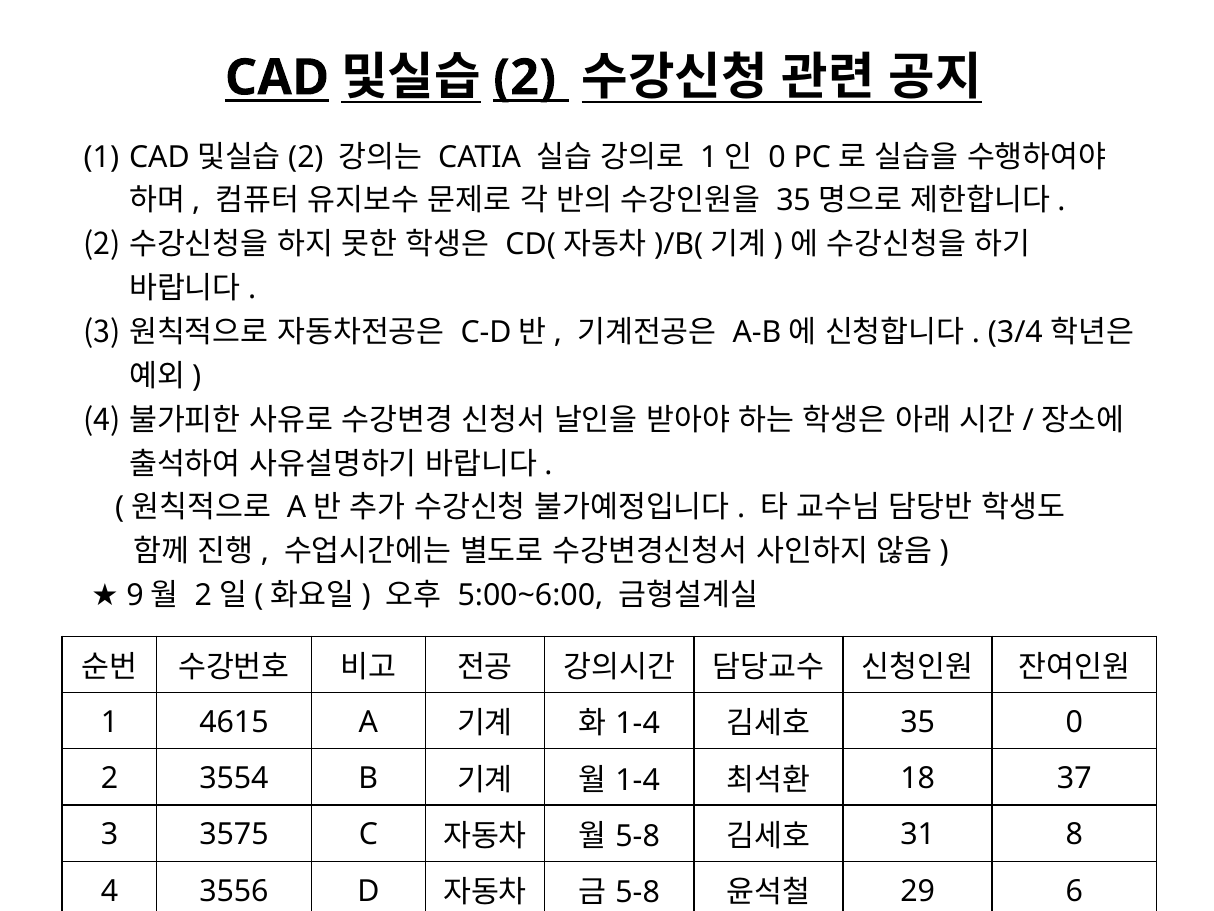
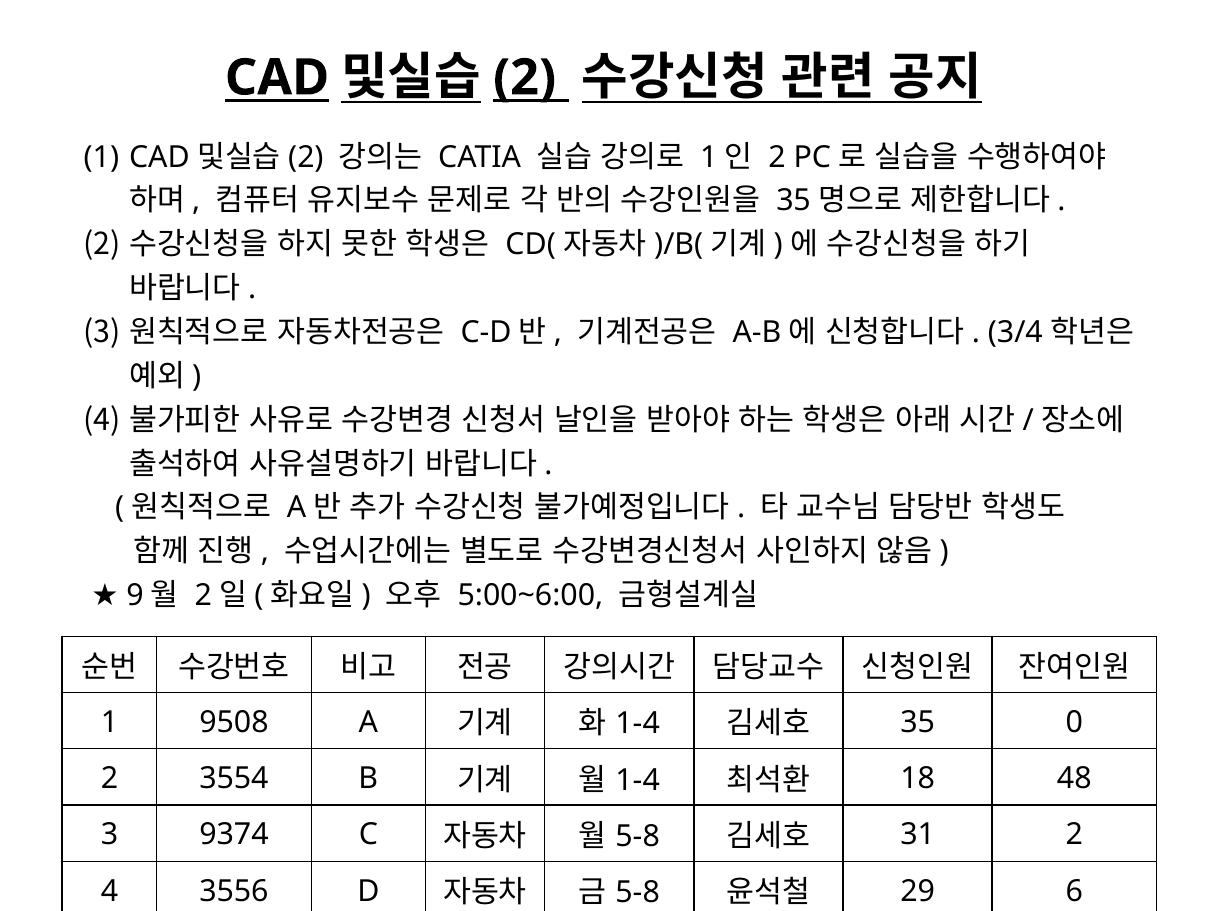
0 at (777, 157): 0 -> 2
4615: 4615 -> 9508
37: 37 -> 48
3575: 3575 -> 9374
31 8: 8 -> 2
